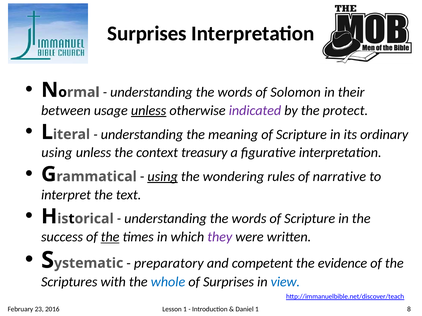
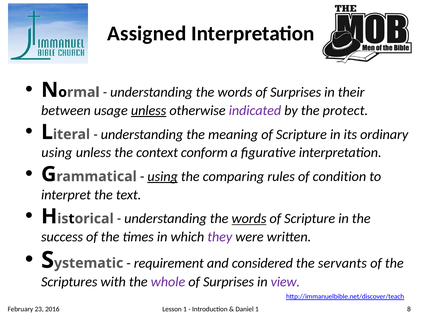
Surprises at (147, 34): Surprises -> Assigned
words of Solomon: Solomon -> Surprises
treasury: treasury -> conform
wondering: wondering -> comparing
narrative: narrative -> condition
words at (249, 219) underline: none -> present
the at (110, 237) underline: present -> none
preparatory: preparatory -> requirement
competent: competent -> considered
evidence: evidence -> servants
whole colour: blue -> purple
view colour: blue -> purple
